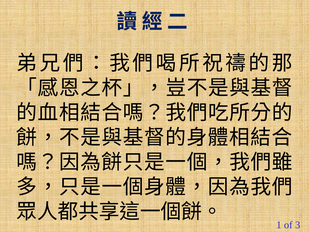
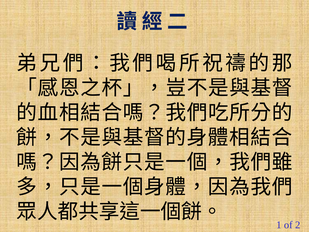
3: 3 -> 2
